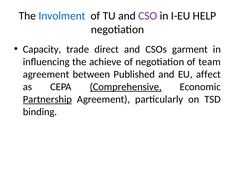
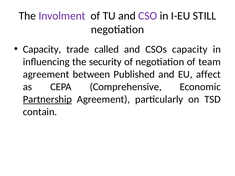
Involment colour: blue -> purple
HELP: HELP -> STILL
direct: direct -> called
CSOs garment: garment -> capacity
achieve: achieve -> security
Comprehensive underline: present -> none
binding: binding -> contain
